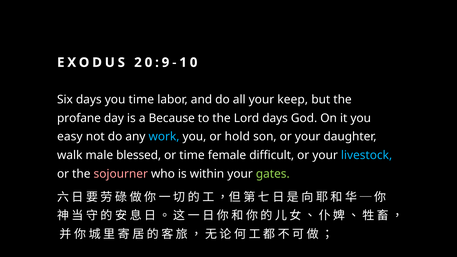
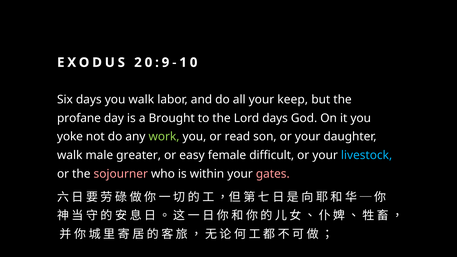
you time: time -> walk
Because: Because -> Brought
easy: easy -> yoke
work colour: light blue -> light green
hold: hold -> read
blessed: blessed -> greater
or time: time -> easy
gates colour: light green -> pink
